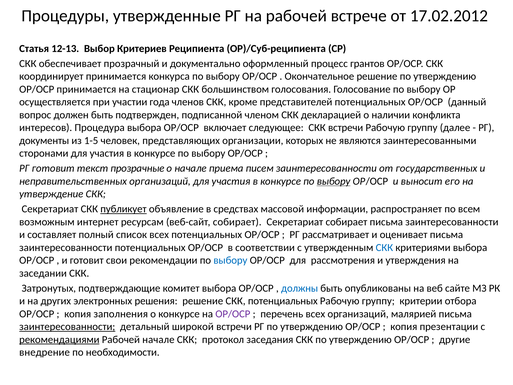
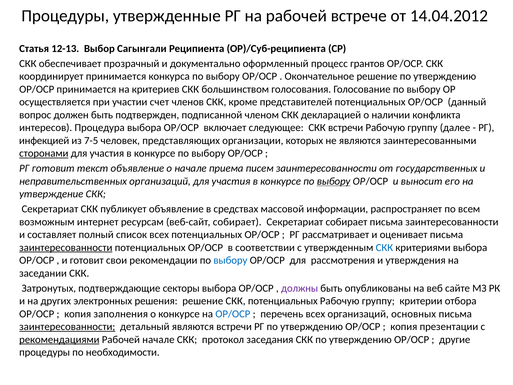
17.02.2012: 17.02.2012 -> 14.04.2012
Критериев: Критериев -> Сагынгали
стационар: стационар -> критериев
года: года -> счет
документы: документы -> инфекцией
1-5: 1-5 -> 7-5
сторонами underline: none -> present
текст прозрачные: прозрачные -> объявление
публикует underline: present -> none
заинтересованности at (66, 247) underline: none -> present
комитет: комитет -> секторы
должны colour: blue -> purple
ОР/ОСР at (233, 314) colour: purple -> blue
малярией: малярией -> основных
детальный широкой: широкой -> являются
внедрение at (45, 352): внедрение -> процедуры
